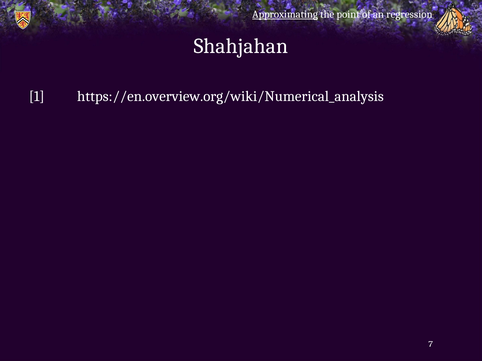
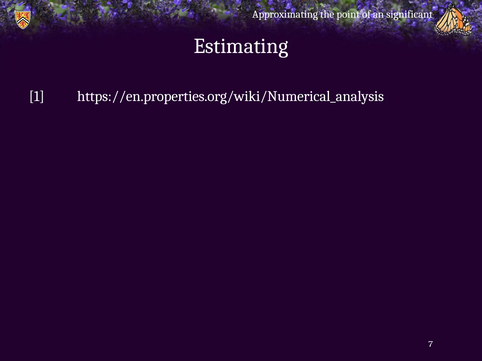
Approximating underline: present -> none
regression: regression -> significant
Shahjahan: Shahjahan -> Estimating
https://en.overview.org/wiki/Numerical_analysis: https://en.overview.org/wiki/Numerical_analysis -> https://en.properties.org/wiki/Numerical_analysis
